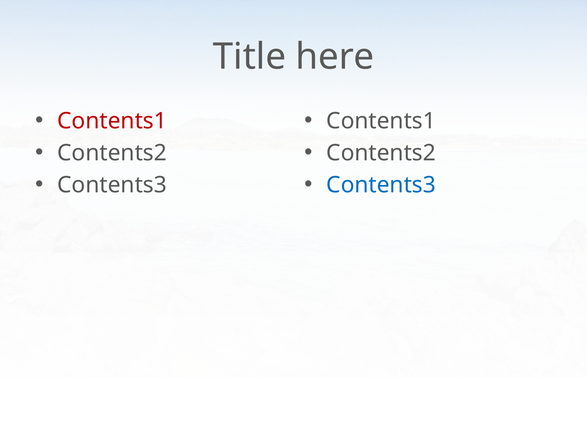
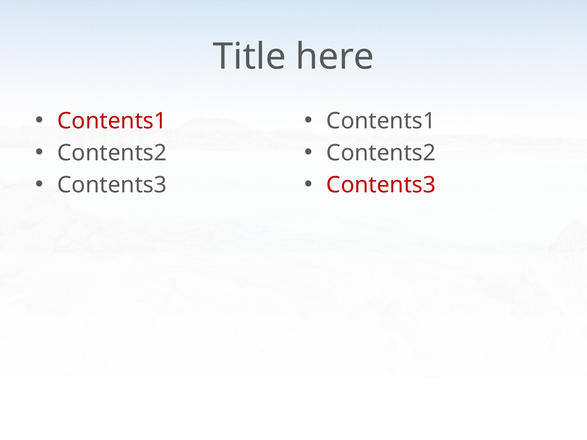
Contents3 at (381, 185) colour: blue -> red
